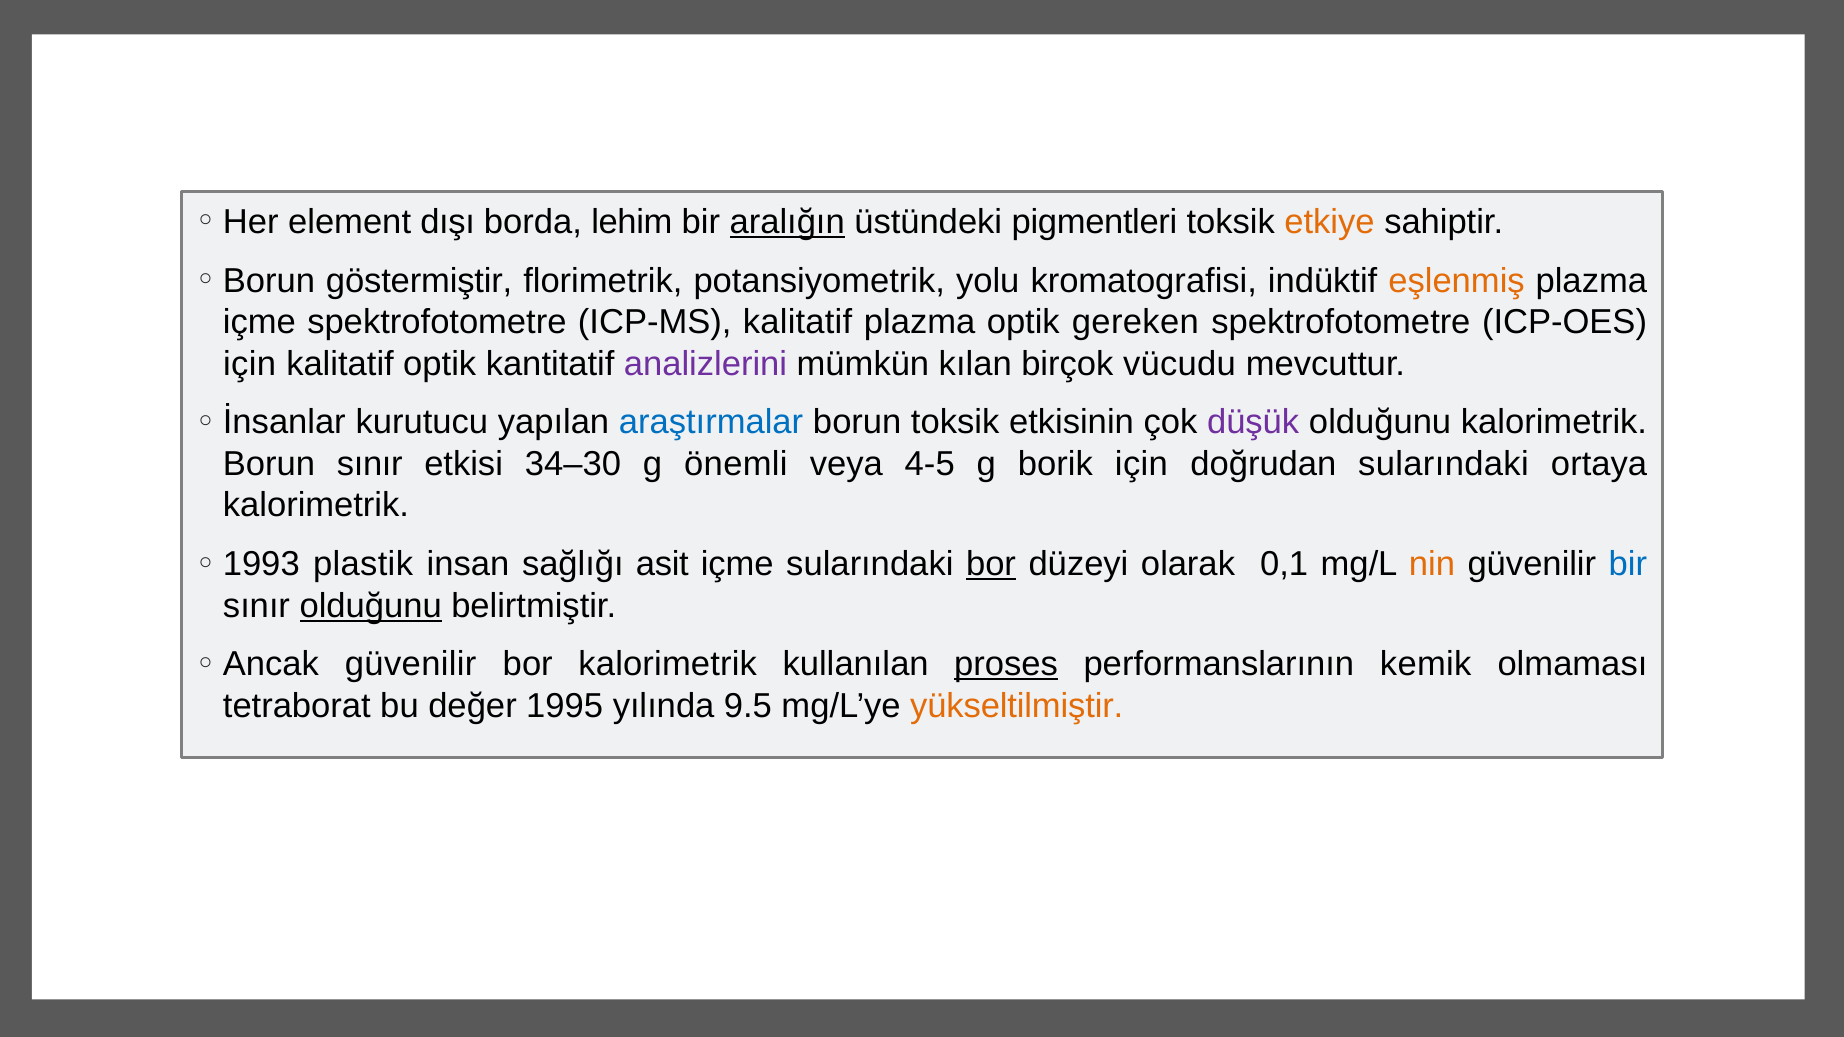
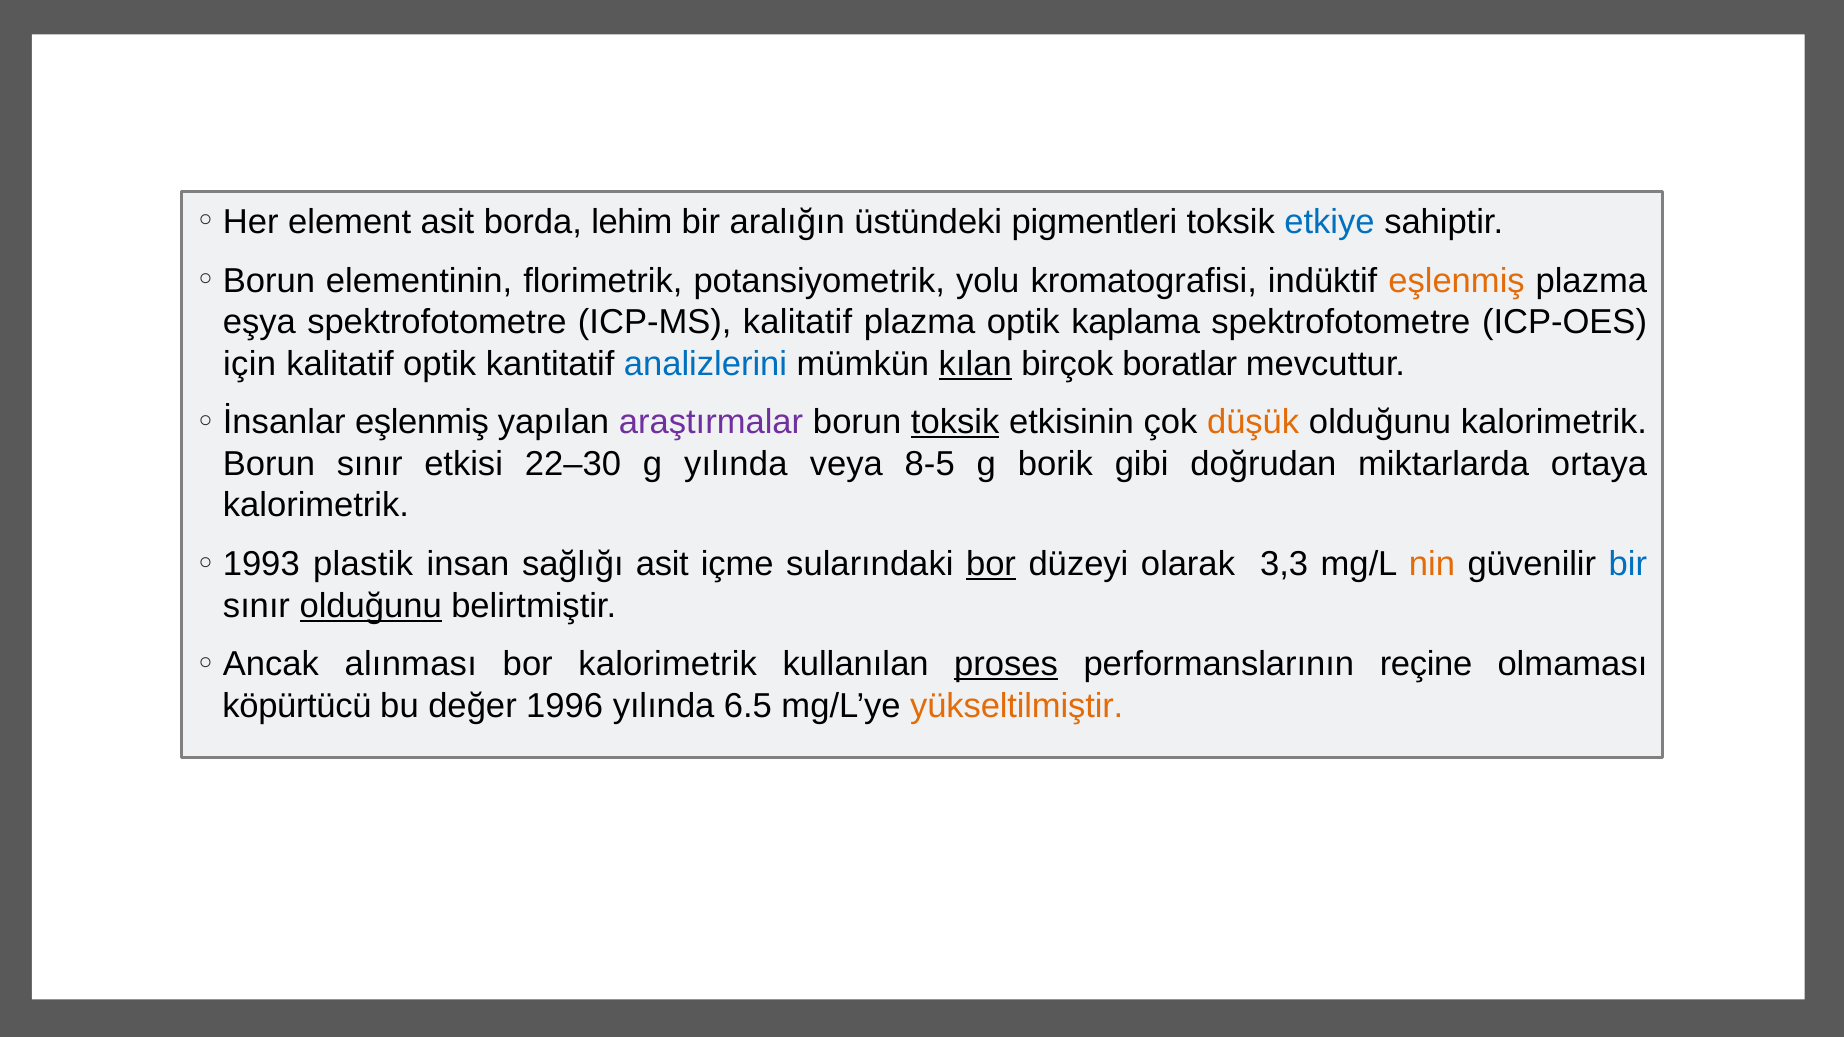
element dışı: dışı -> asit
aralığın underline: present -> none
etkiye colour: orange -> blue
göstermiştir: göstermiştir -> elementinin
içme at (259, 322): içme -> eşya
gereken: gereken -> kaplama
analizlerini colour: purple -> blue
kılan underline: none -> present
vücudu: vücudu -> boratlar
kurutucu at (422, 423): kurutucu -> eşlenmiş
araştırmalar colour: blue -> purple
toksik at (955, 423) underline: none -> present
düşük colour: purple -> orange
34–30: 34–30 -> 22–30
g önemli: önemli -> yılında
4-5: 4-5 -> 8-5
borik için: için -> gibi
doğrudan sularındaki: sularındaki -> miktarlarda
0,1: 0,1 -> 3,3
güvenilir at (411, 665): güvenilir -> alınması
kemik: kemik -> reçine
tetraborat: tetraborat -> köpürtücü
1995: 1995 -> 1996
9.5: 9.5 -> 6.5
